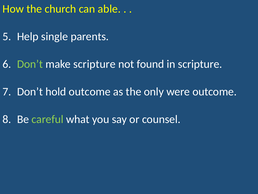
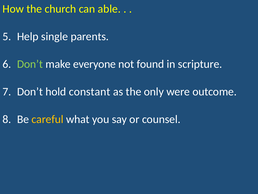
make scripture: scripture -> everyone
hold outcome: outcome -> constant
careful colour: light green -> yellow
